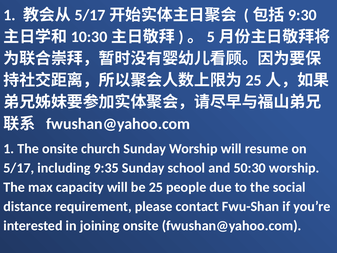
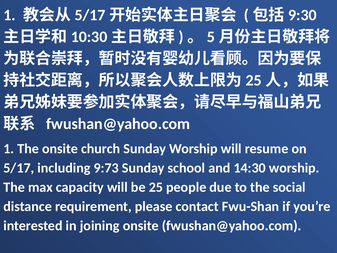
9:35: 9:35 -> 9:73
50:30: 50:30 -> 14:30
